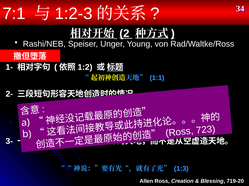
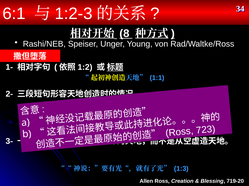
7:1: 7:1 -> 6:1
2: 2 -> 8
